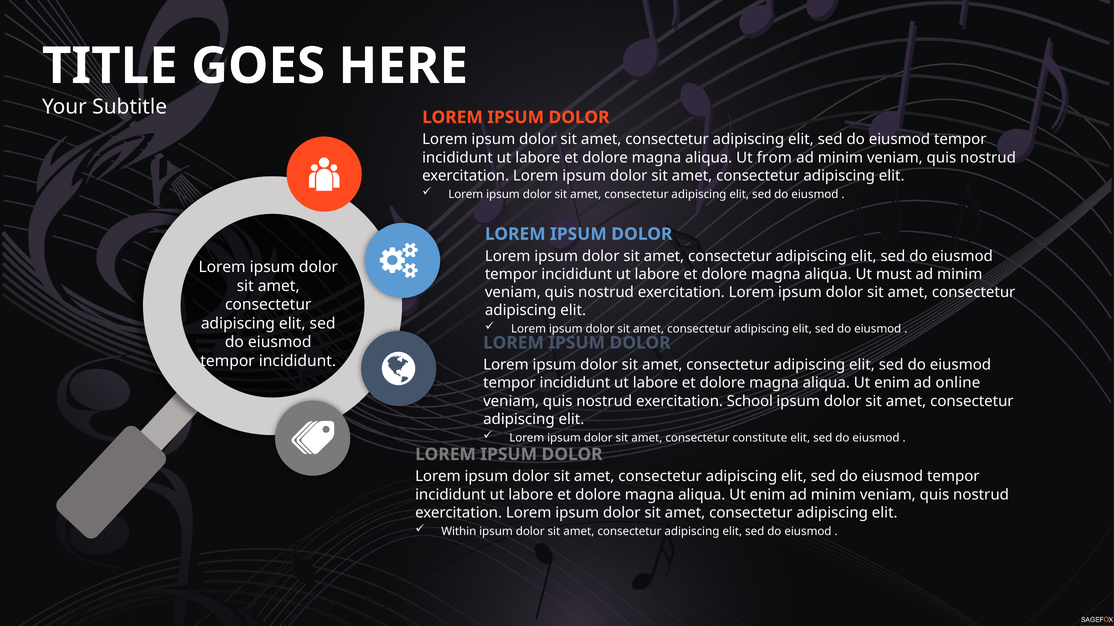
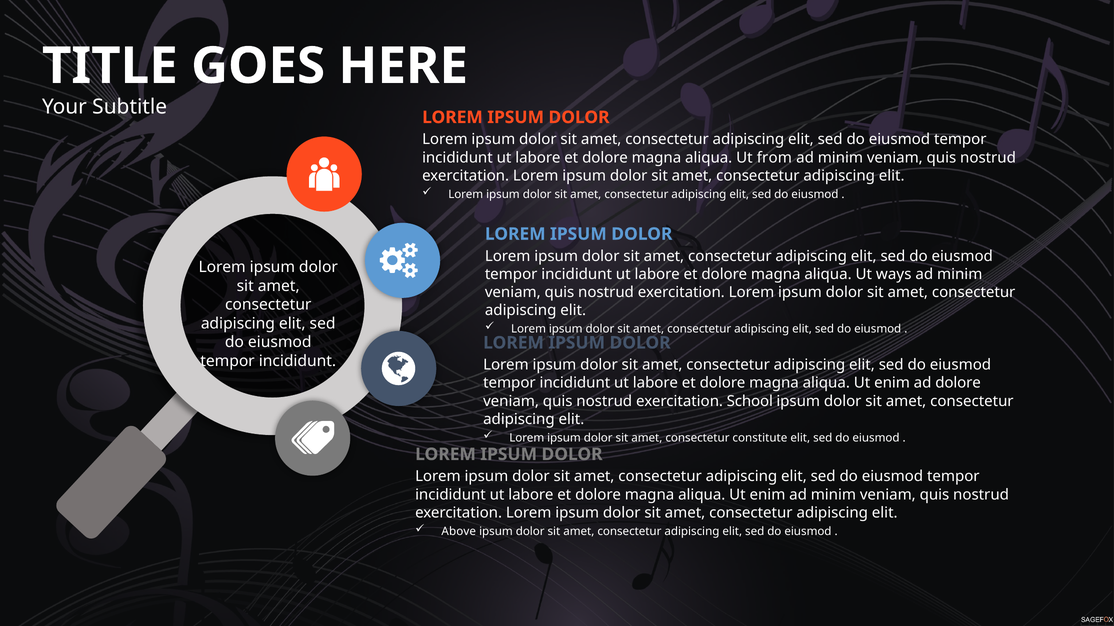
must: must -> ways
ad online: online -> dolore
Within: Within -> Above
